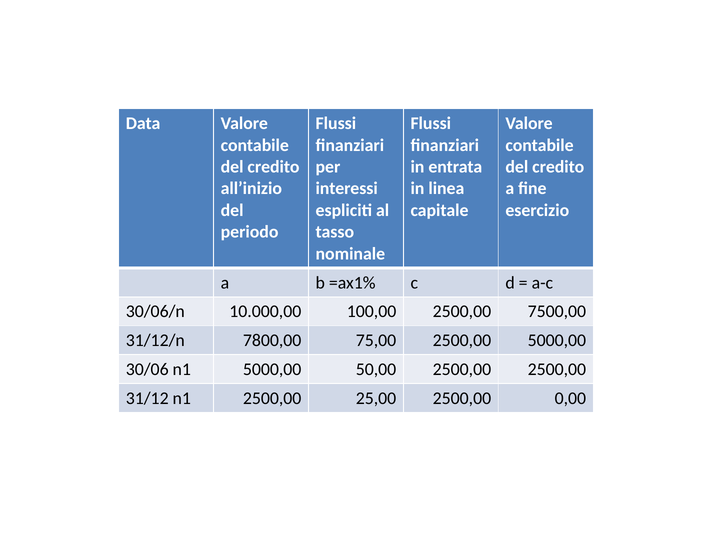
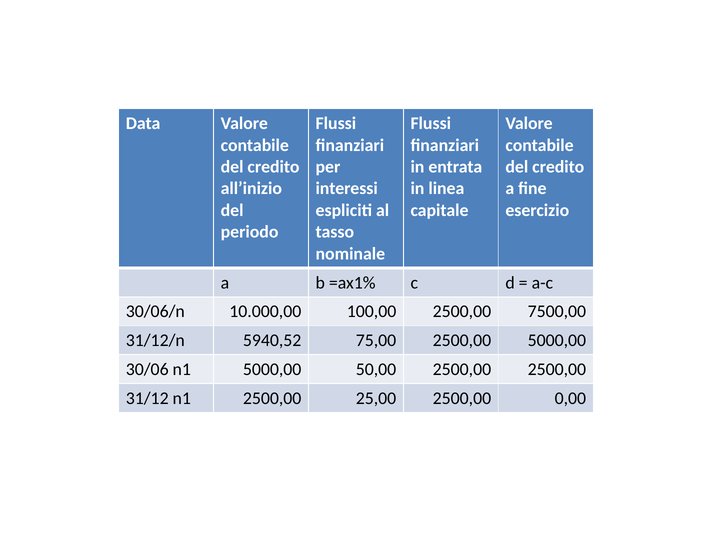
7800,00: 7800,00 -> 5940,52
